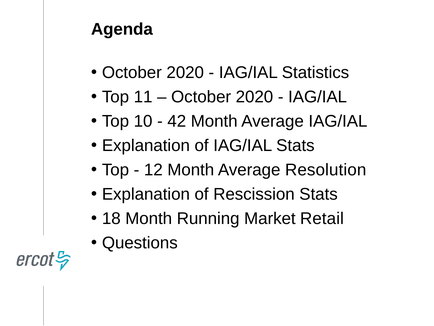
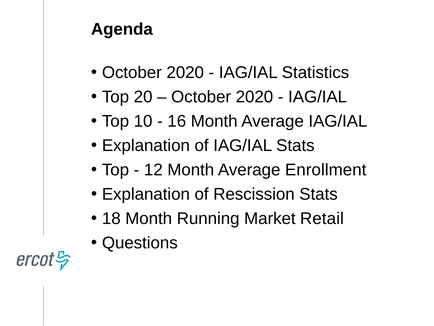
11: 11 -> 20
42: 42 -> 16
Resolution: Resolution -> Enrollment
